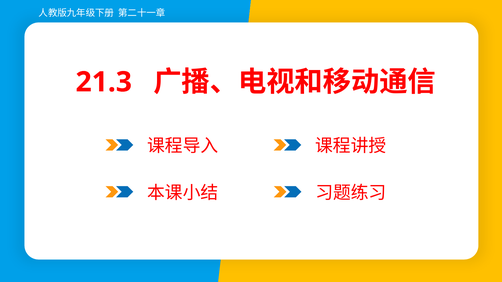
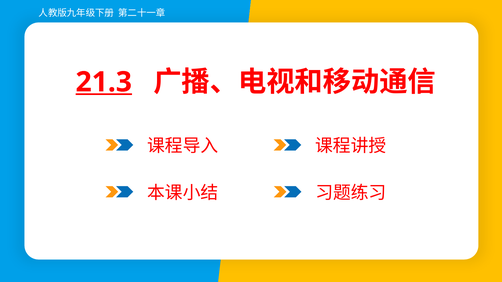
21.3 underline: none -> present
